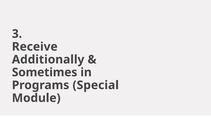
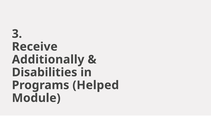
Sometimes: Sometimes -> Disabilities
Special: Special -> Helped
